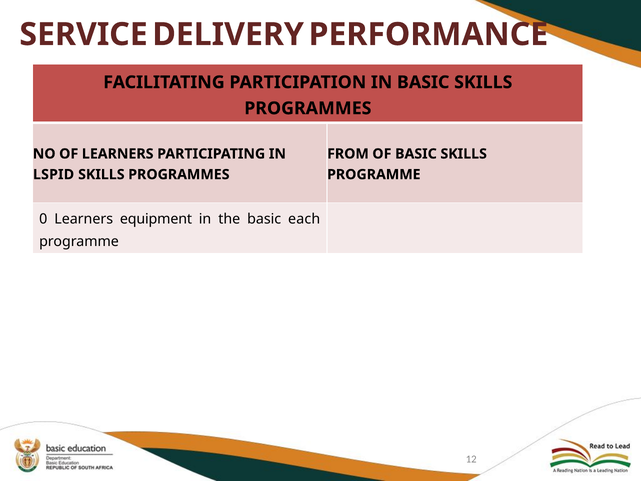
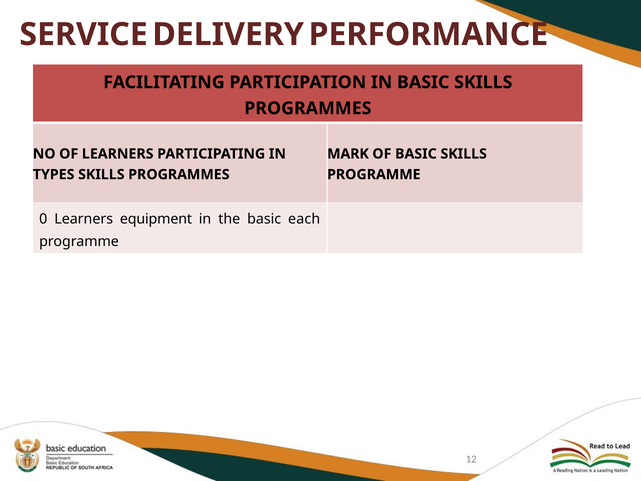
FROM: FROM -> MARK
LSPID: LSPID -> TYPES
